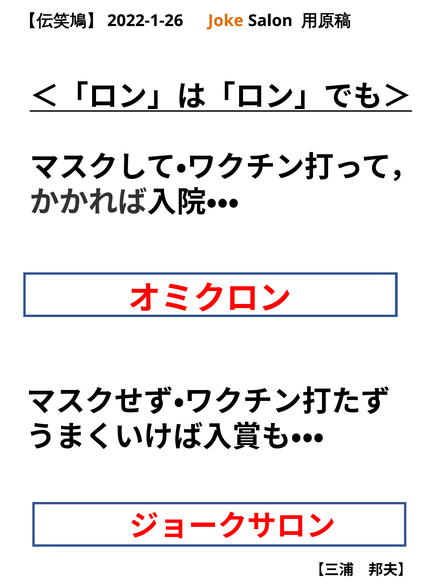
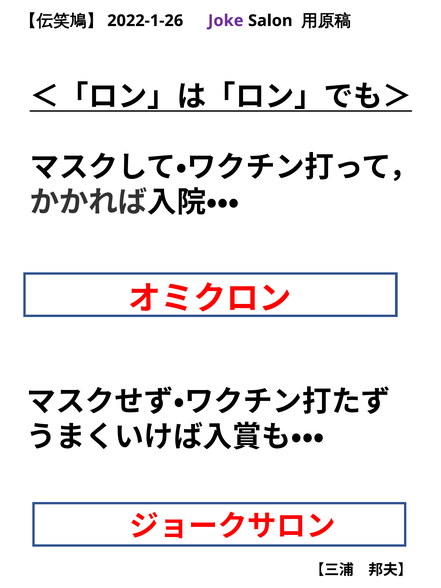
Joke colour: orange -> purple
